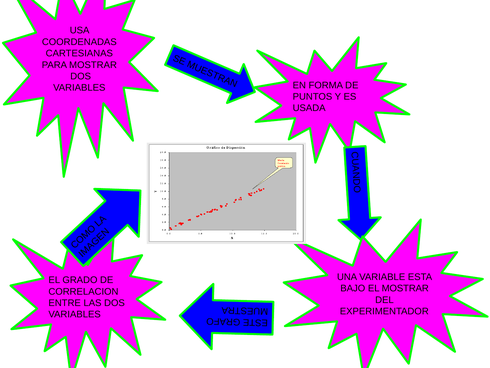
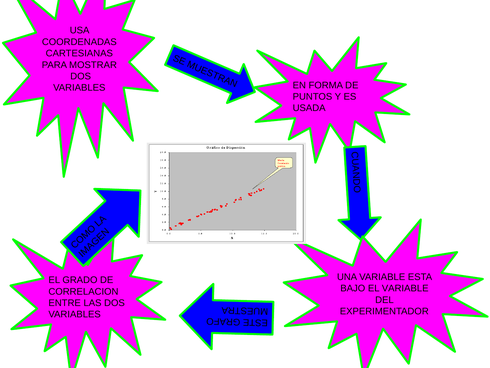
EL MOSTRAR: MOSTRAR -> VARIABLE
